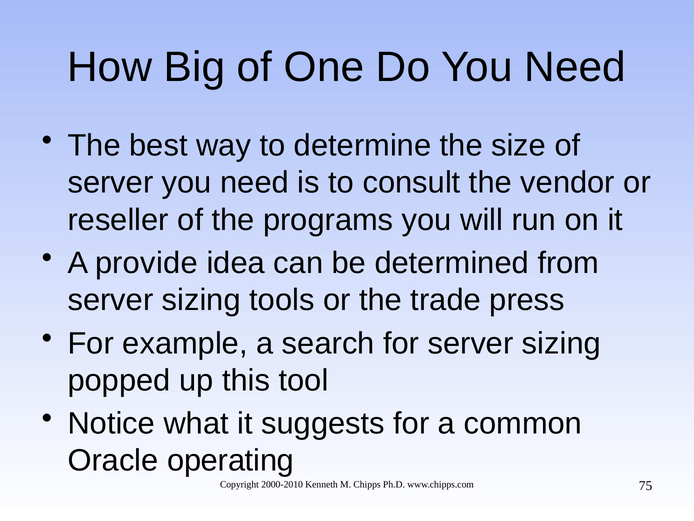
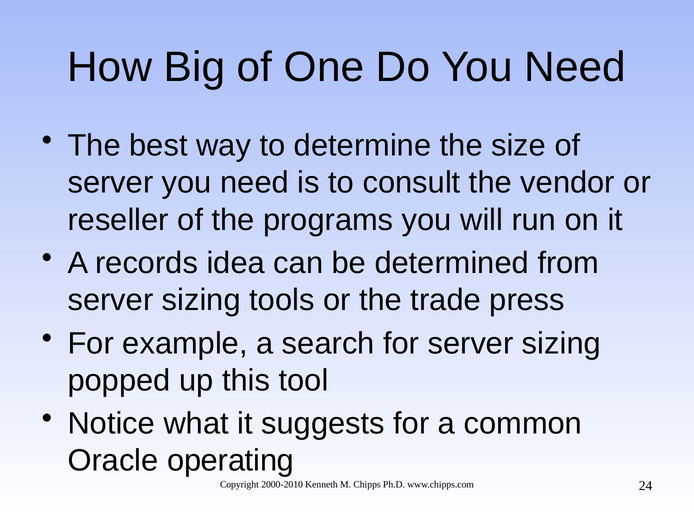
provide: provide -> records
75: 75 -> 24
